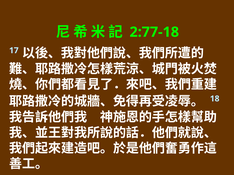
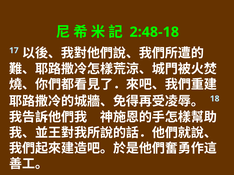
2:77-18: 2:77-18 -> 2:48-18
